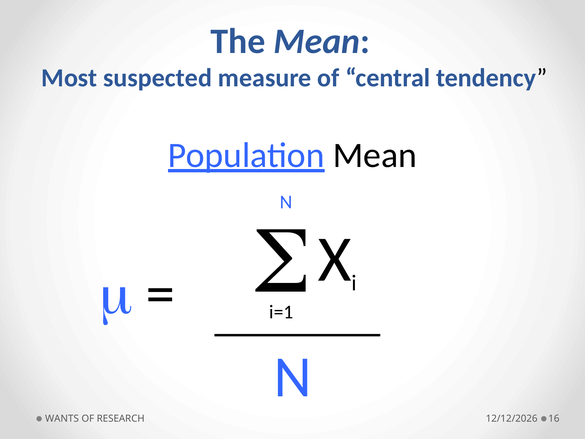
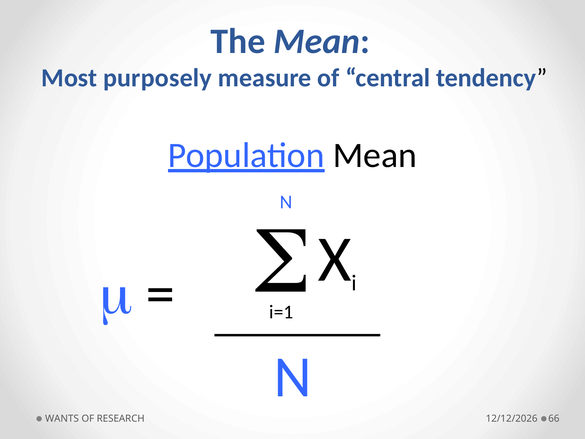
suspected: suspected -> purposely
16: 16 -> 66
